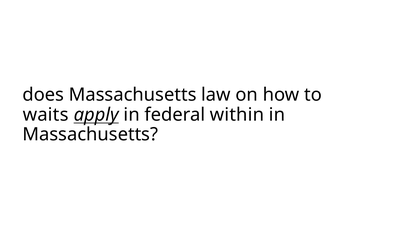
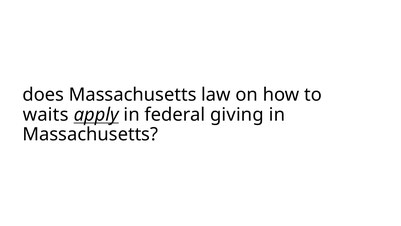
within: within -> giving
